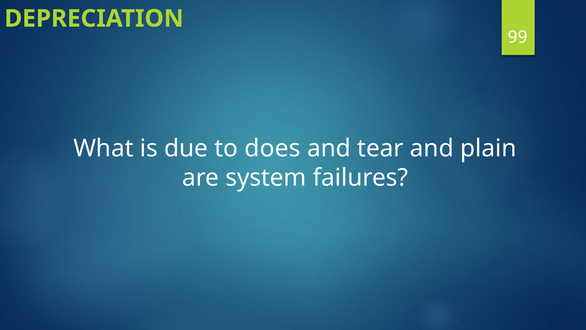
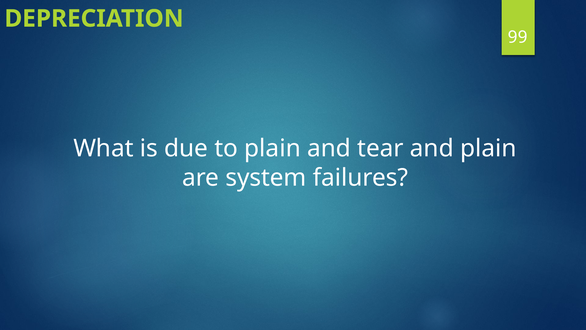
to does: does -> plain
